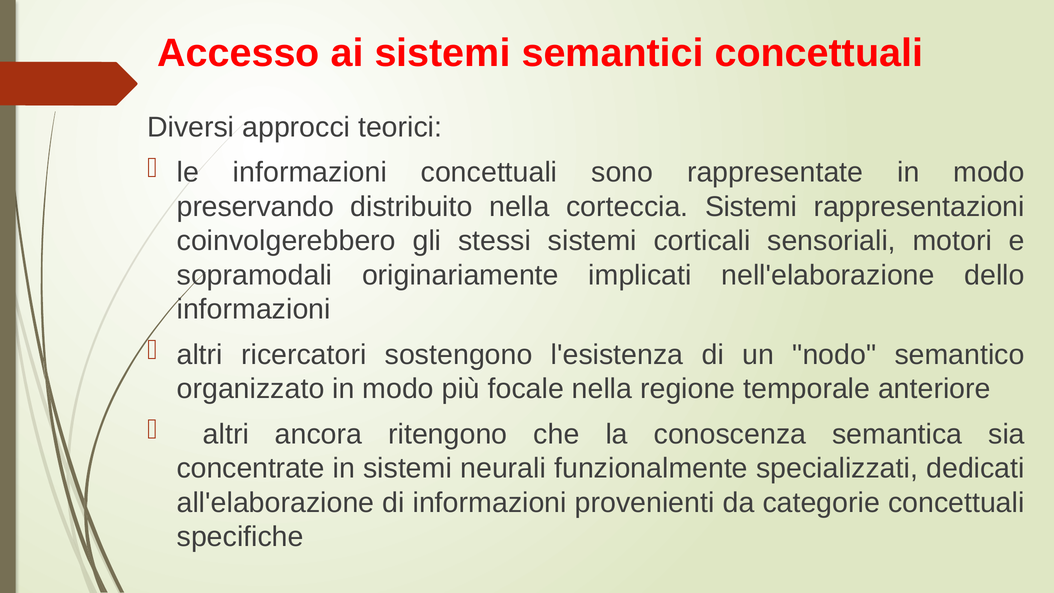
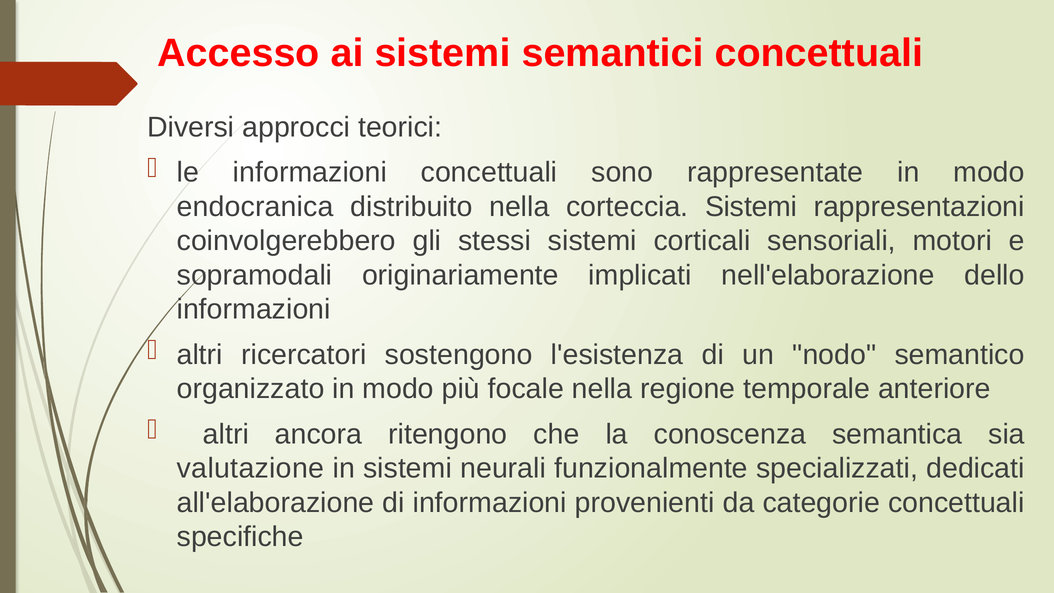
preservando: preservando -> endocranica
concentrate: concentrate -> valutazione
